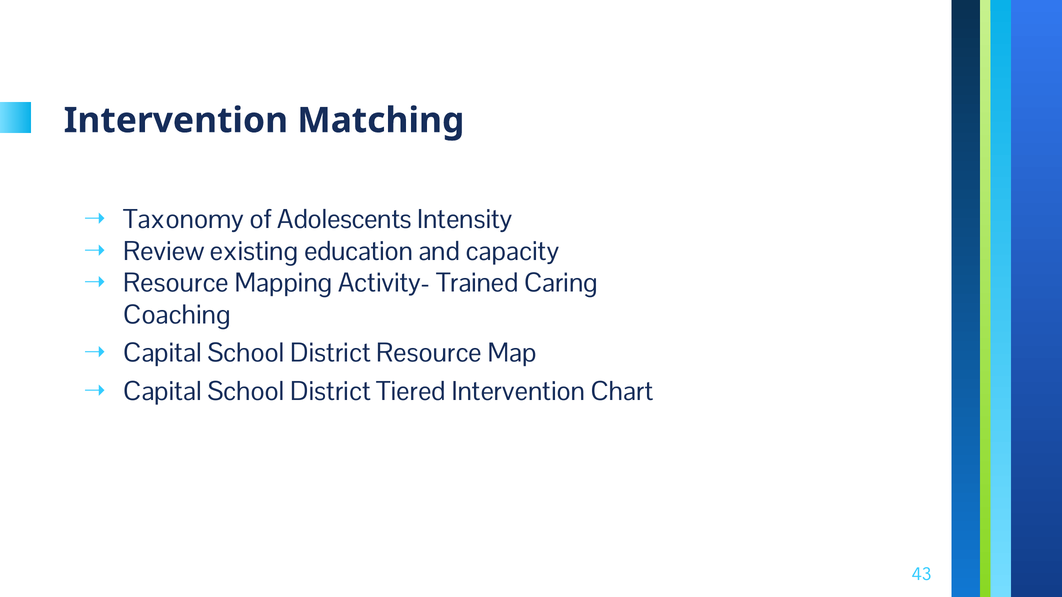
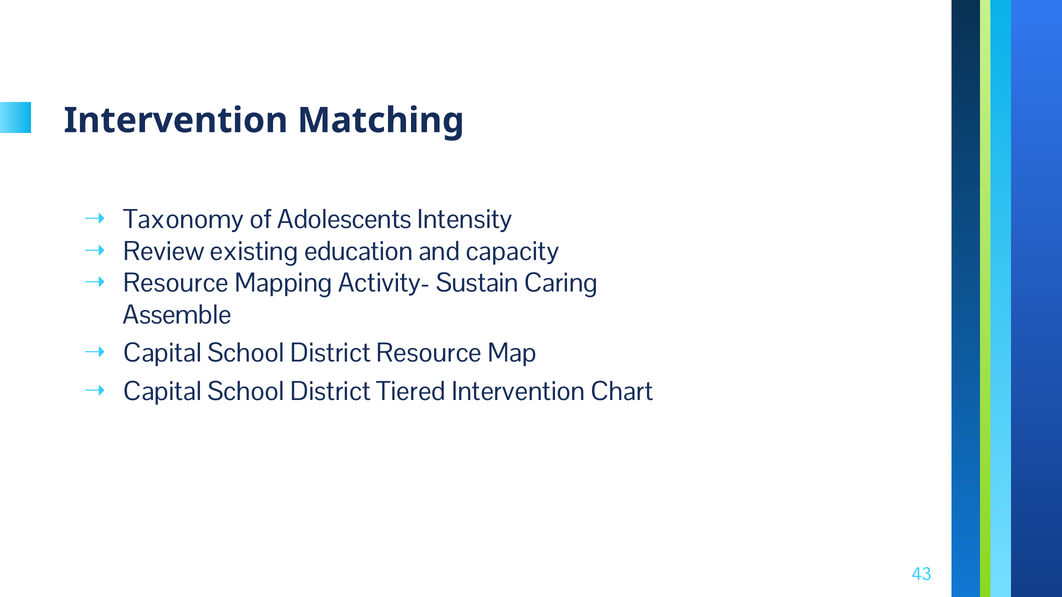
Trained: Trained -> Sustain
Coaching: Coaching -> Assemble
